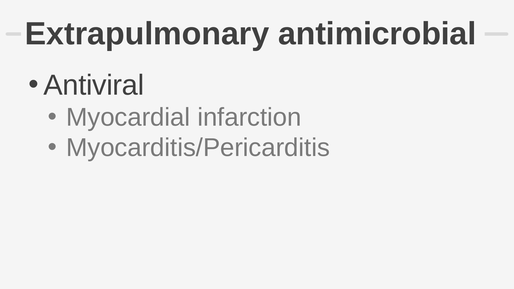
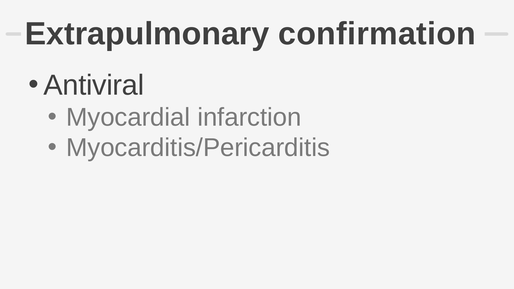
antimicrobial: antimicrobial -> confirmation
